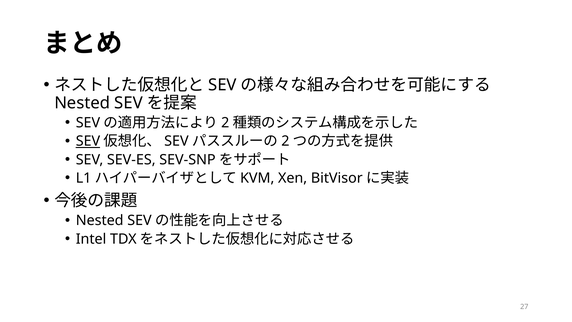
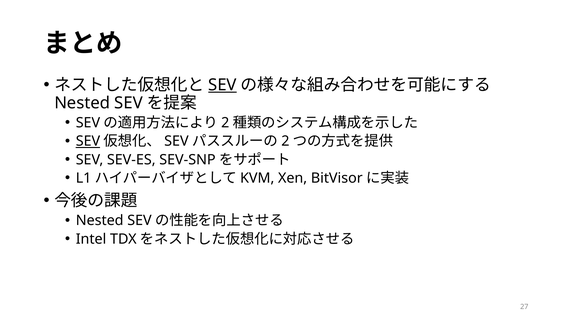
SEV at (222, 85) underline: none -> present
